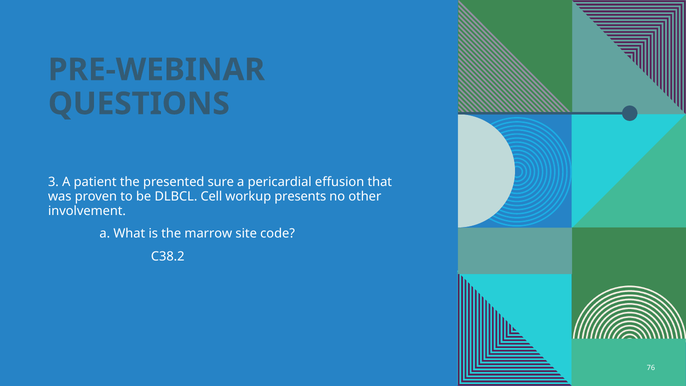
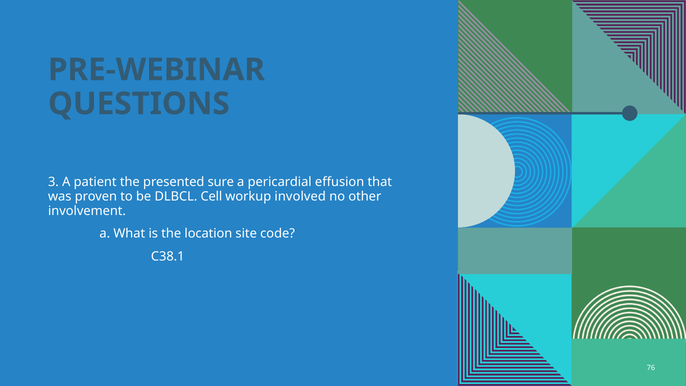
presents: presents -> involved
marrow: marrow -> location
C38.2: C38.2 -> C38.1
